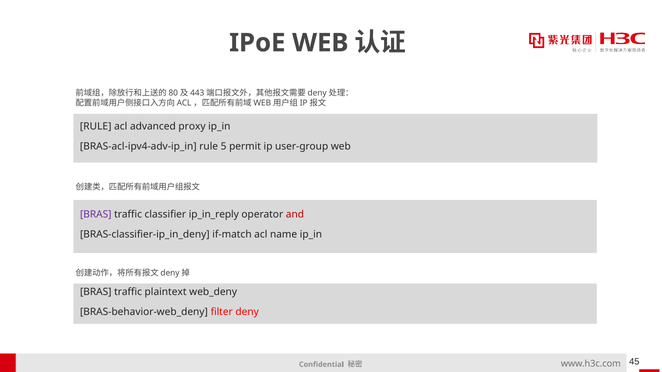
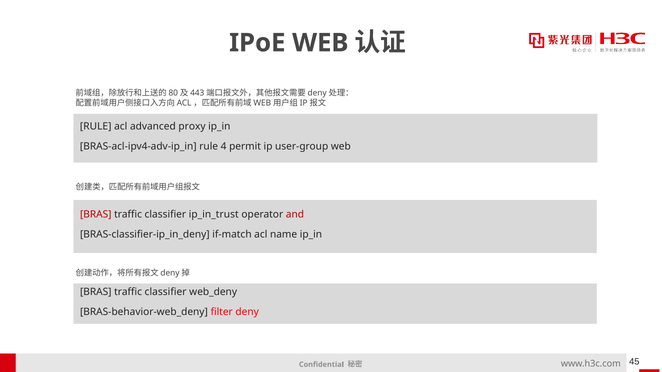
5: 5 -> 4
BRAS at (96, 215) colour: purple -> red
ip_in_reply: ip_in_reply -> ip_in_trust
plaintext at (166, 292): plaintext -> classifier
